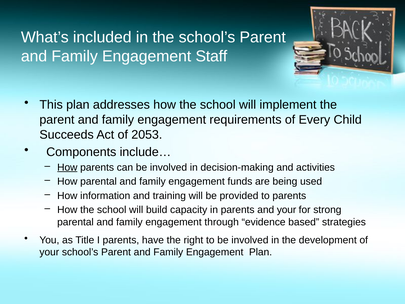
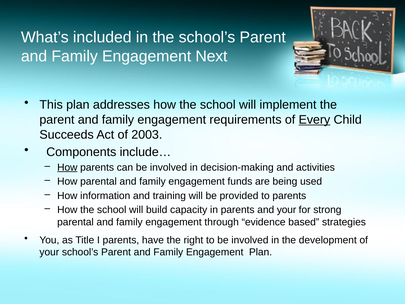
Staff: Staff -> Next
Every underline: none -> present
2053: 2053 -> 2003
